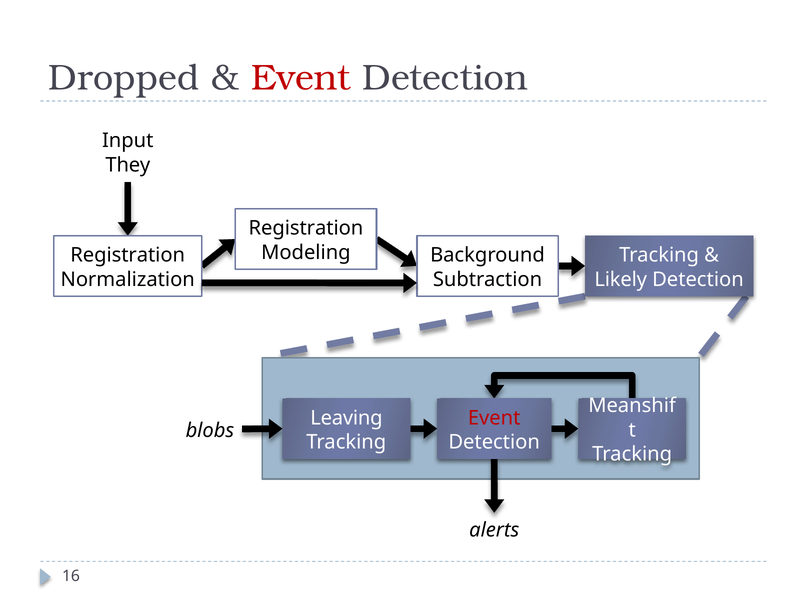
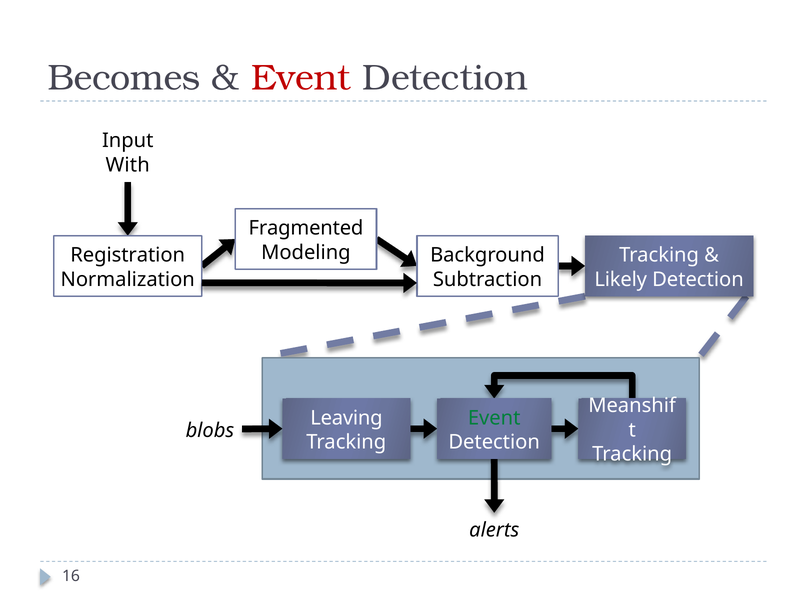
Dropped: Dropped -> Becomes
They: They -> With
Registration at (306, 228): Registration -> Fragmented
Event at (494, 417) colour: red -> green
